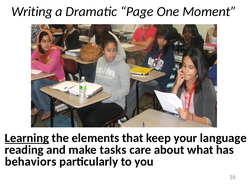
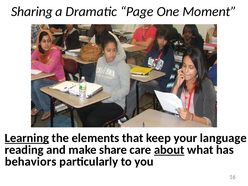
Writing: Writing -> Sharing
tasks: tasks -> share
about underline: none -> present
